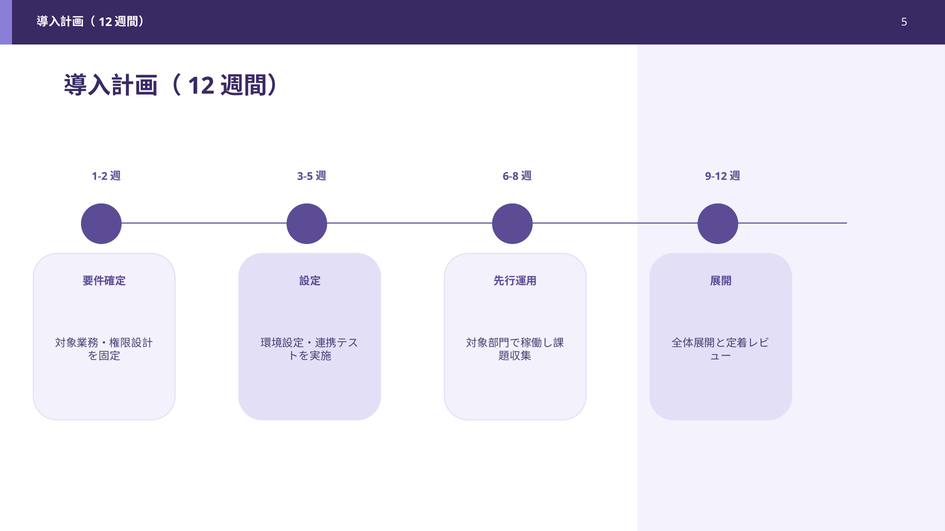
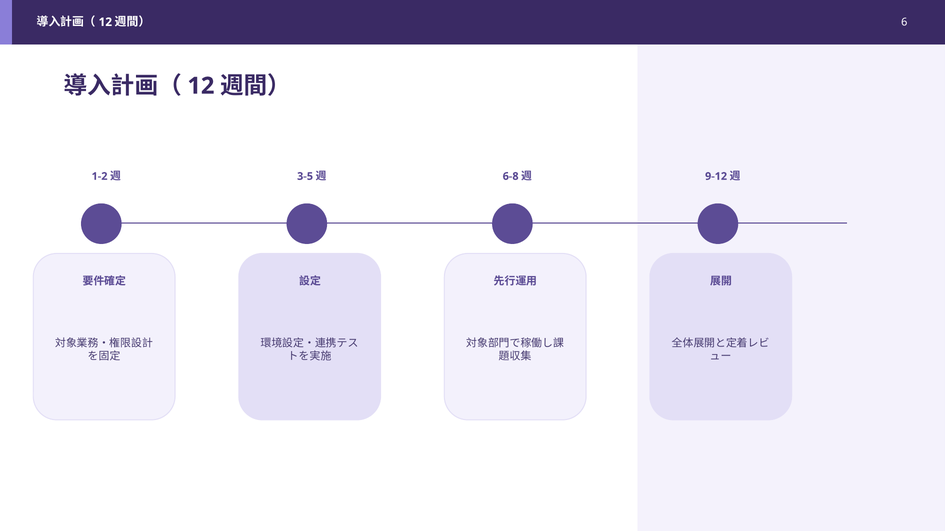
5: 5 -> 6
